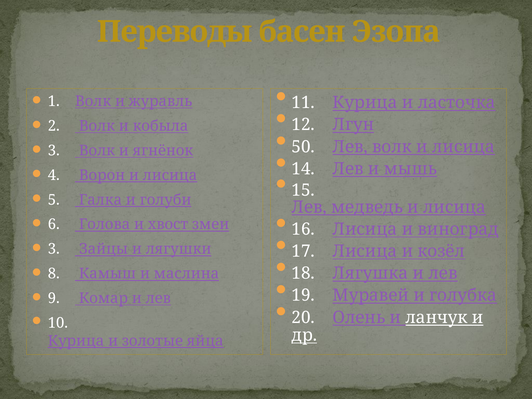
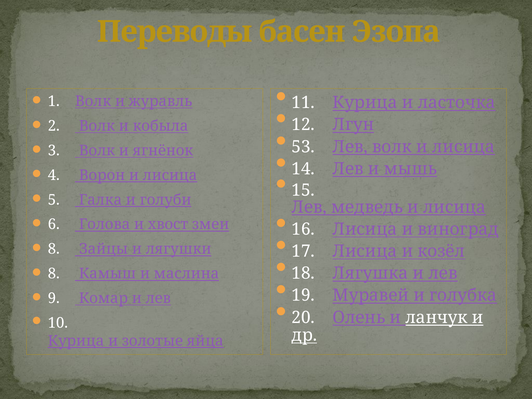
50: 50 -> 53
3 at (54, 249): 3 -> 8
